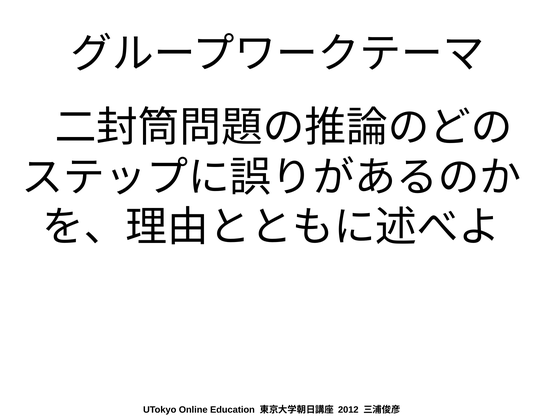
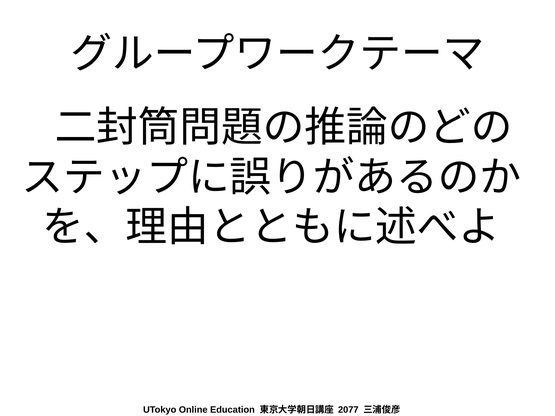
2012: 2012 -> 2077
